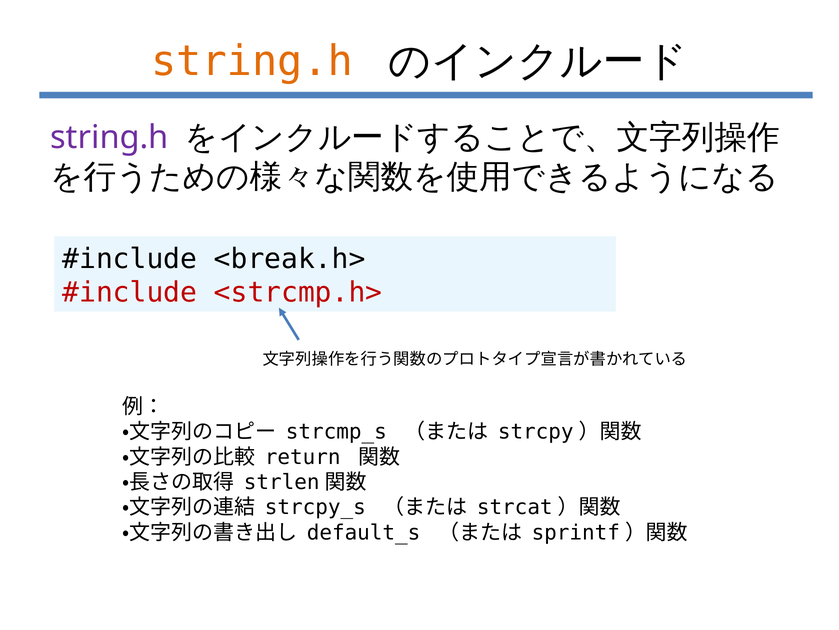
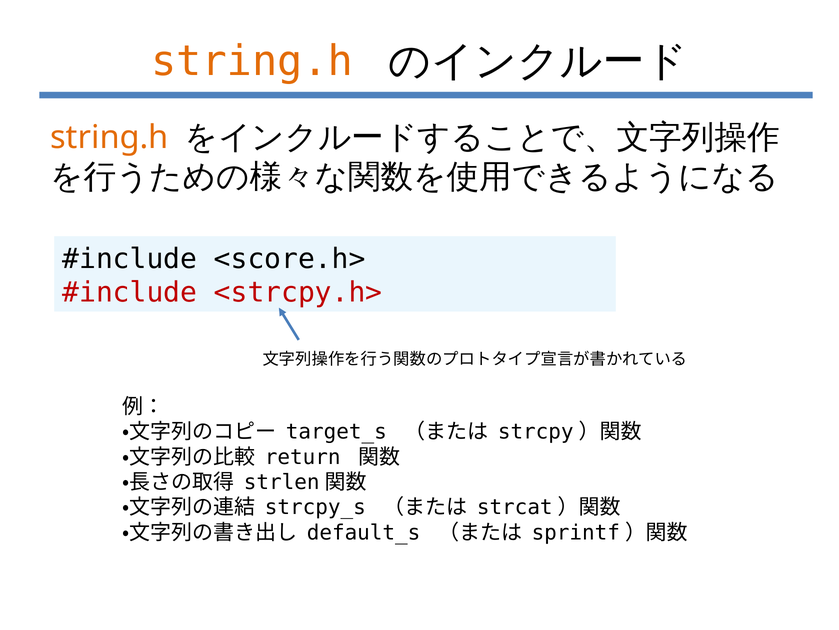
string.h at (109, 137) colour: purple -> orange
<break.h>: <break.h> -> <score.h>
<strcmp.h>: <strcmp.h> -> <strcpy.h>
strcmp_s: strcmp_s -> target_s
